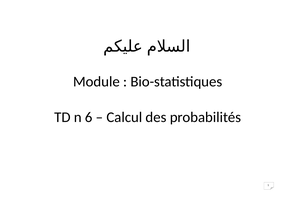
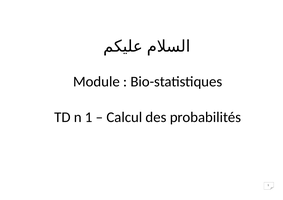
n 6: 6 -> 1
